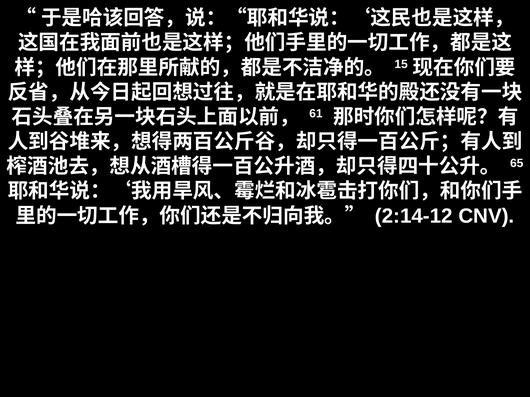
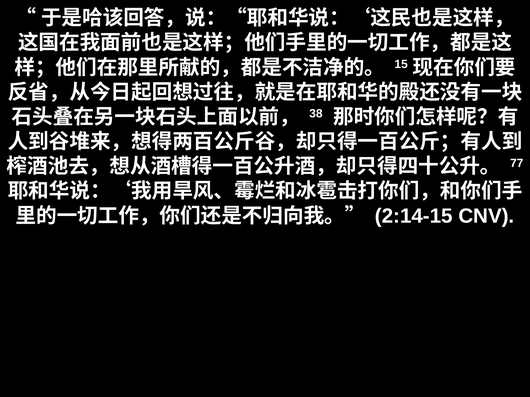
61: 61 -> 38
65: 65 -> 77
2:14-12: 2:14-12 -> 2:14-15
